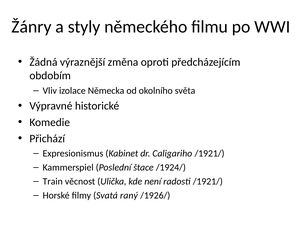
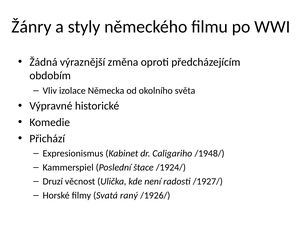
Caligariho /1921/: /1921/ -> /1948/
Train: Train -> Druzí
radosti /1921/: /1921/ -> /1927/
